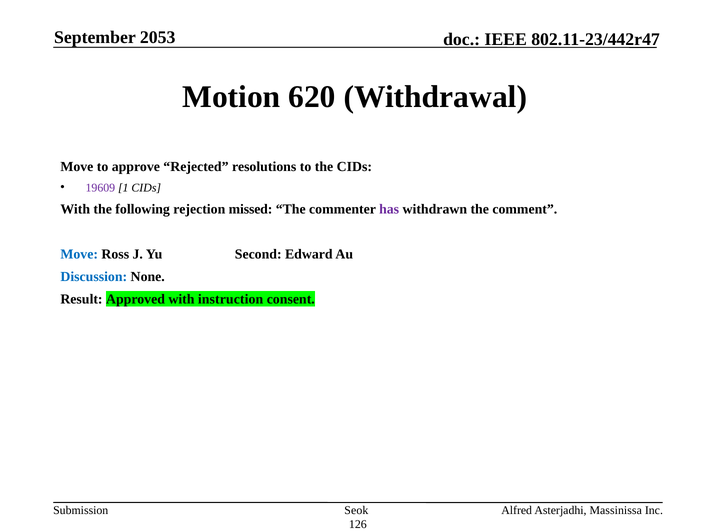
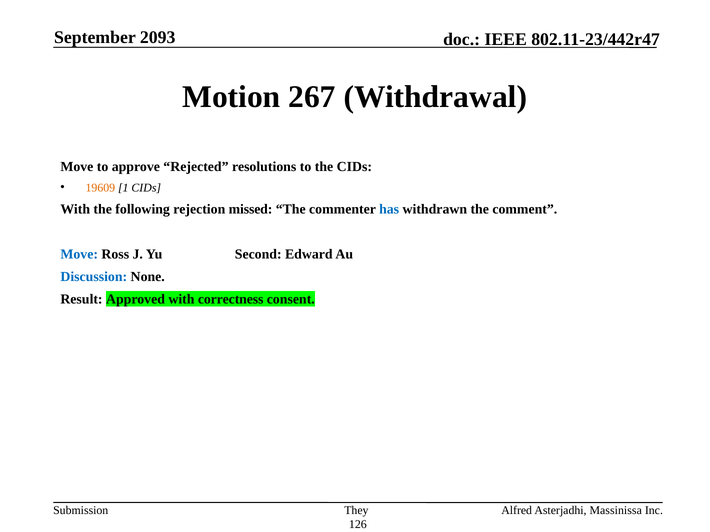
2053: 2053 -> 2093
620: 620 -> 267
19609 colour: purple -> orange
has colour: purple -> blue
instruction: instruction -> correctness
Seok: Seok -> They
